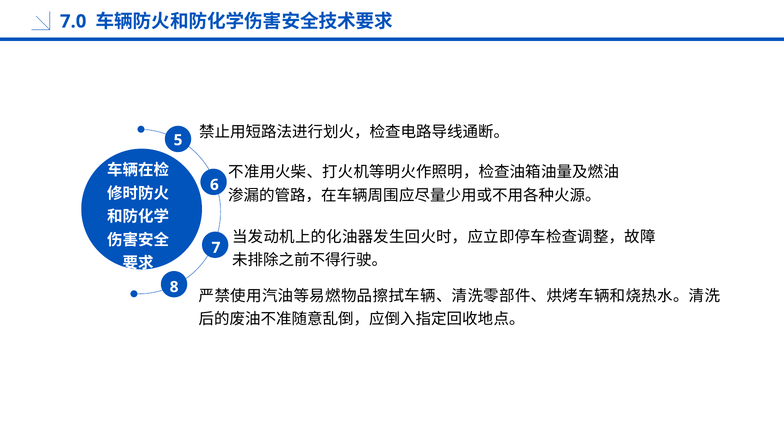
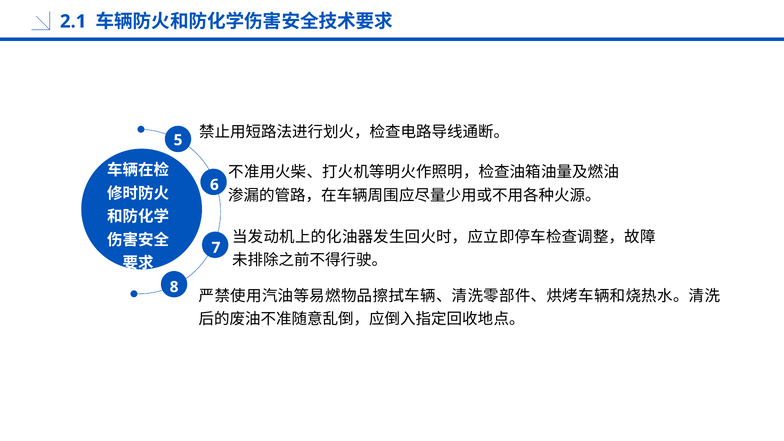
7.0: 7.0 -> 2.1
